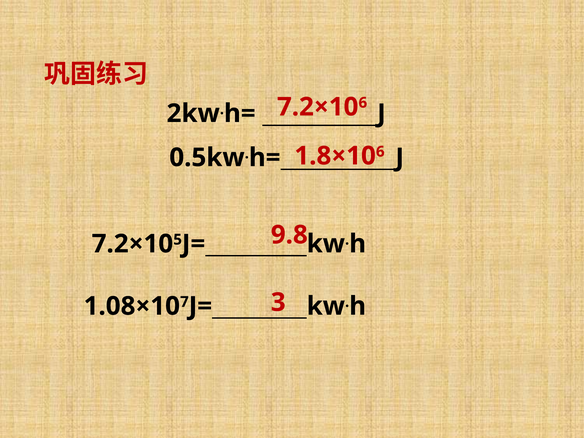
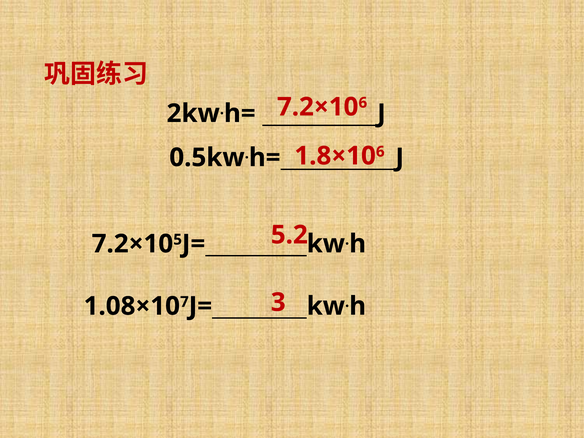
9.8: 9.8 -> 5.2
